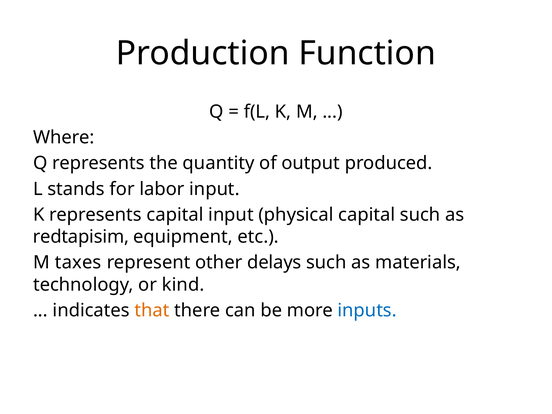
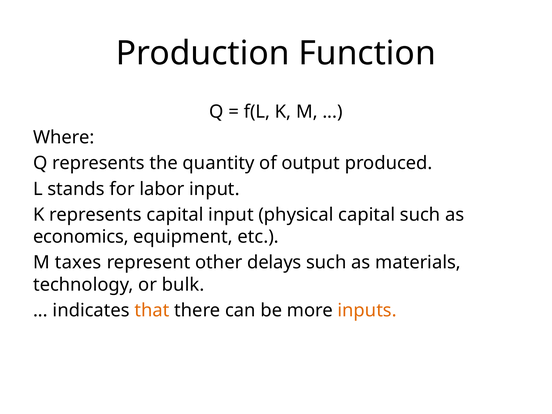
redtapisim: redtapisim -> economics
kind: kind -> bulk
inputs colour: blue -> orange
